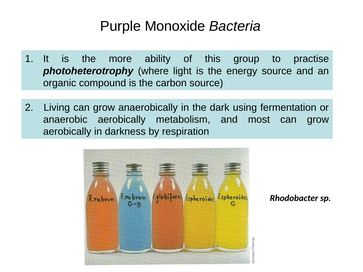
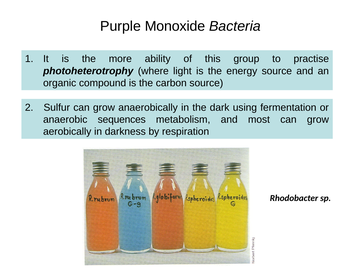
Living: Living -> Sulfur
anaerobic aerobically: aerobically -> sequences
